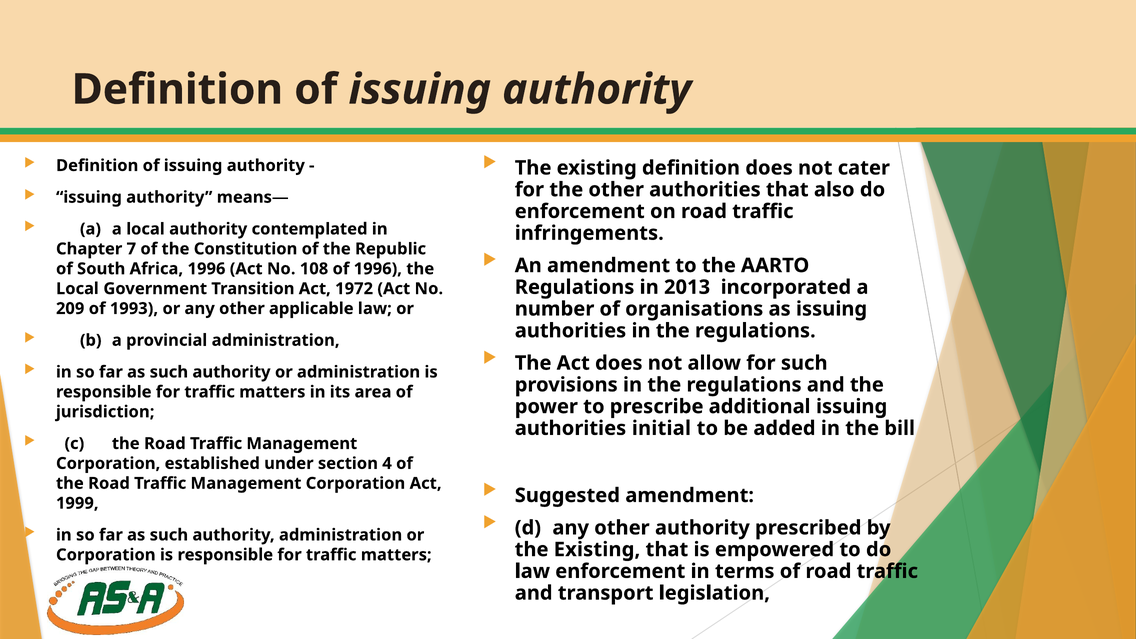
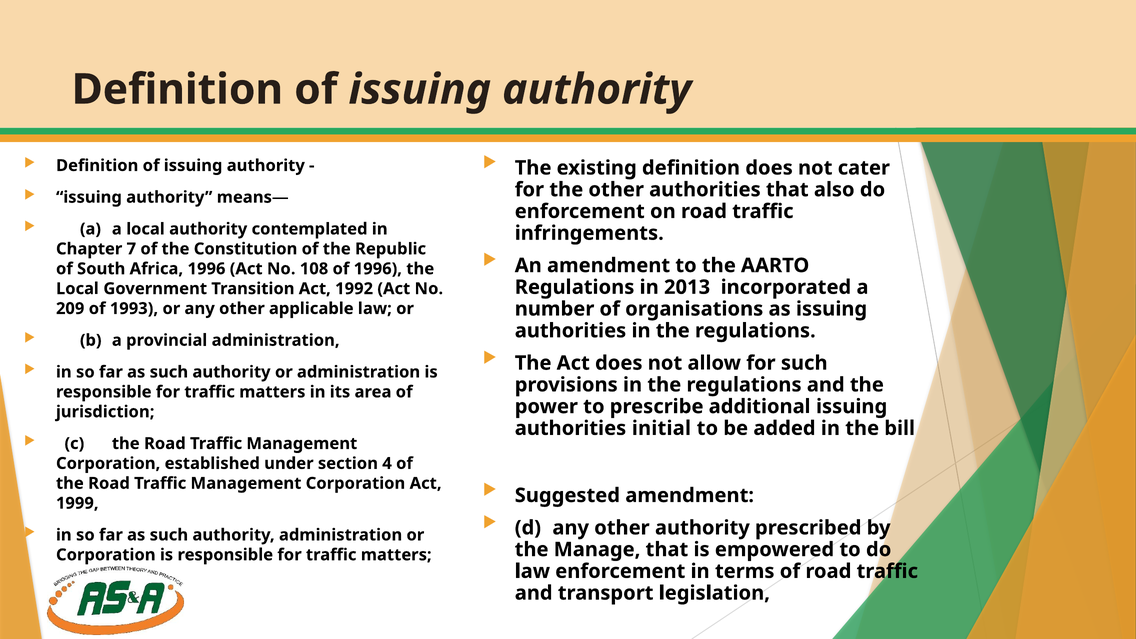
1972: 1972 -> 1992
Existing at (597, 550): Existing -> Manage
